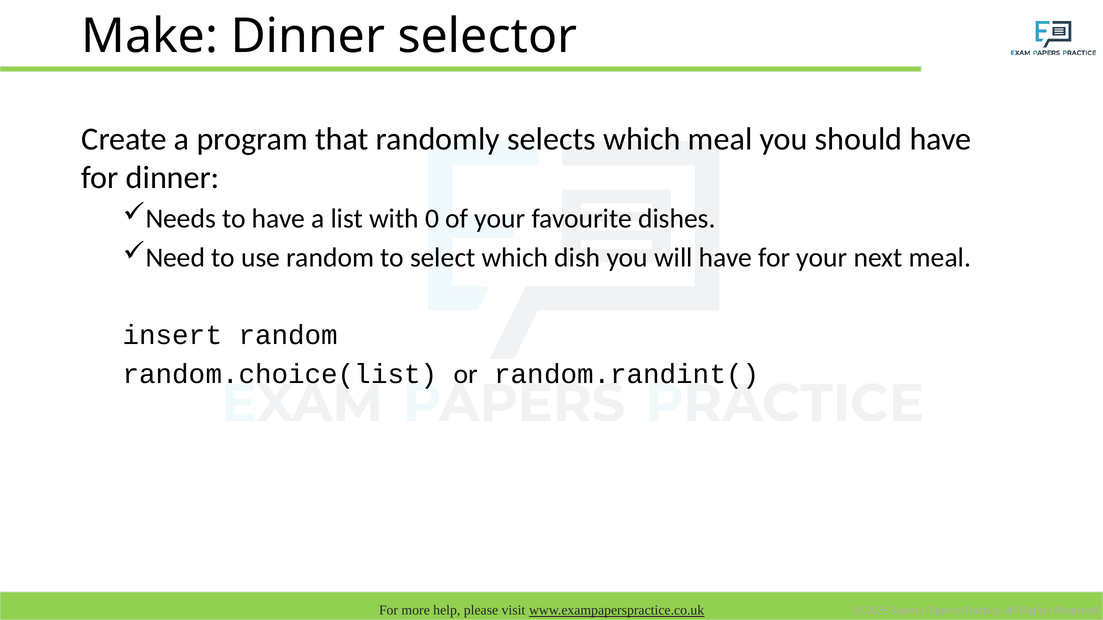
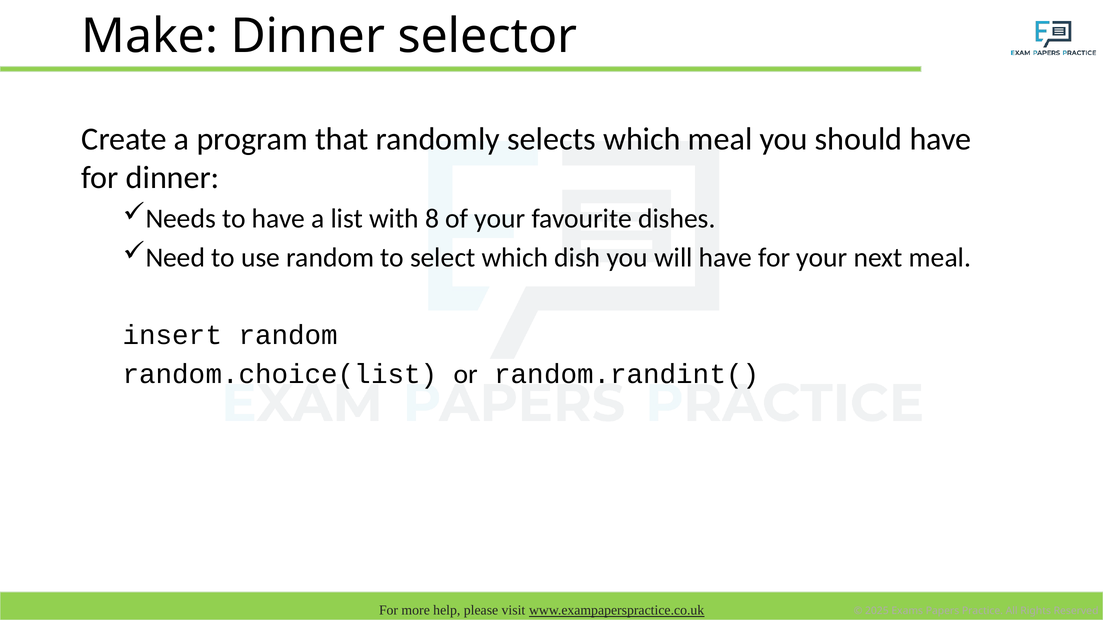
0: 0 -> 8
